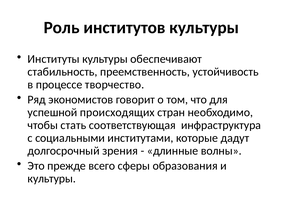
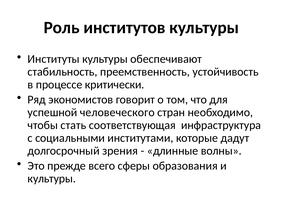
творчество: творчество -> критически
происходящих: происходящих -> человеческого
